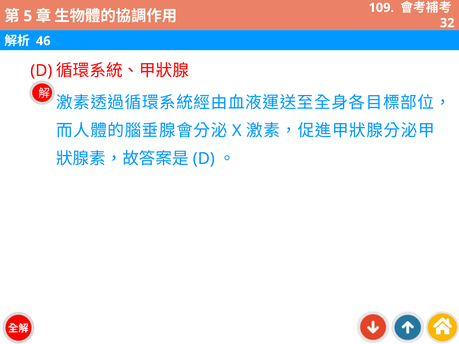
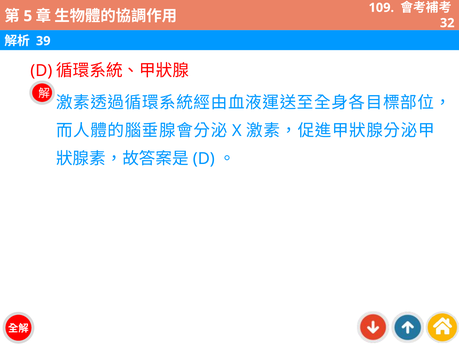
46: 46 -> 39
